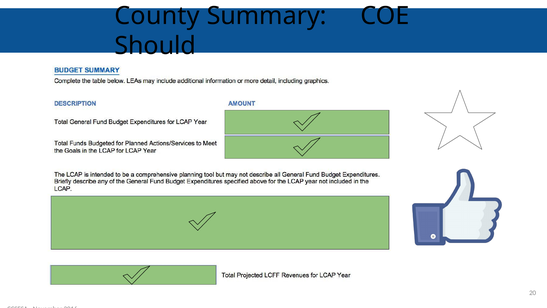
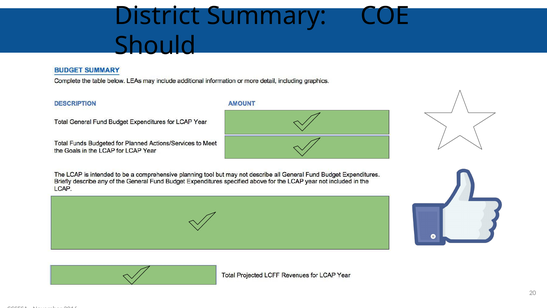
County: County -> District
